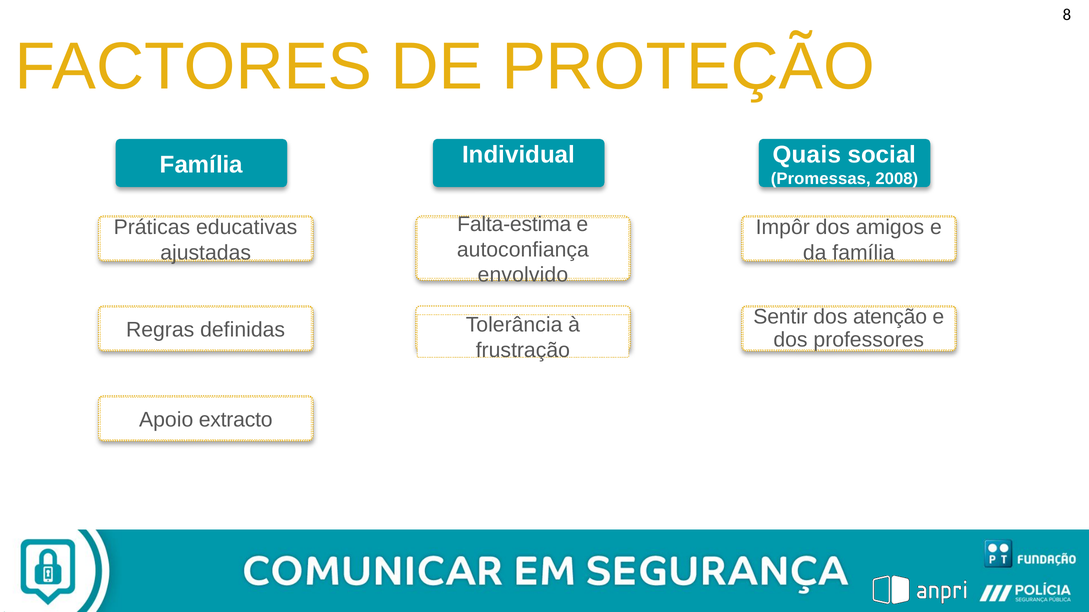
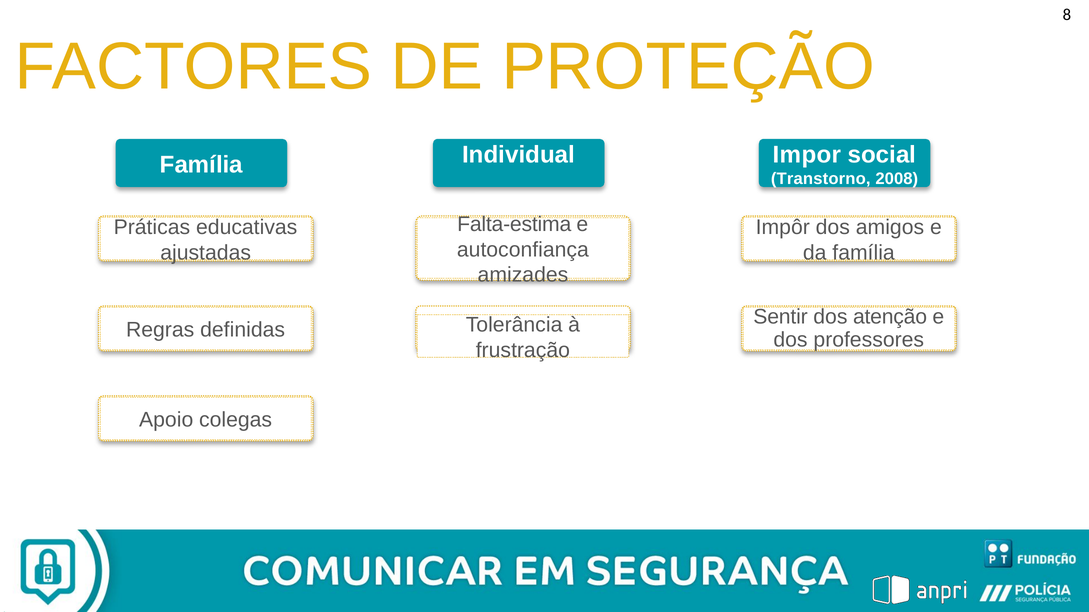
Quais: Quais -> Impor
Promessas: Promessas -> Transtorno
envolvido: envolvido -> amizades
extracto: extracto -> colegas
